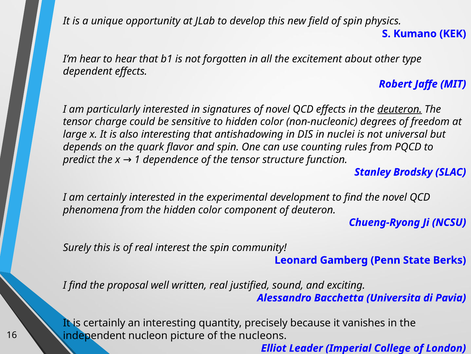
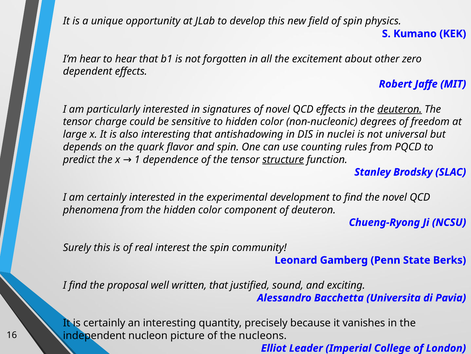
type: type -> zero
structure underline: none -> present
written real: real -> that
